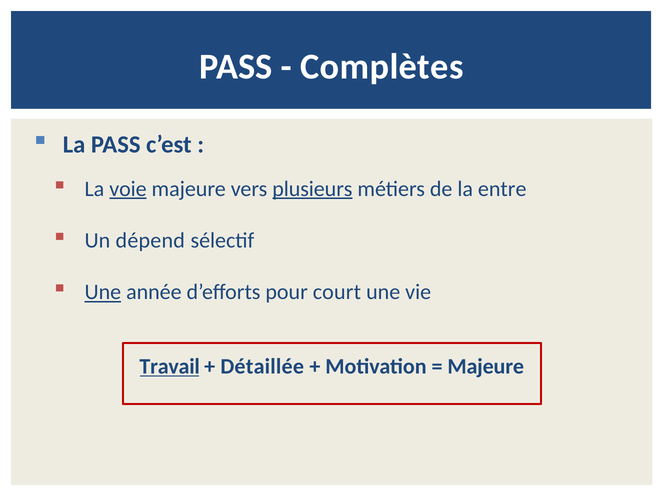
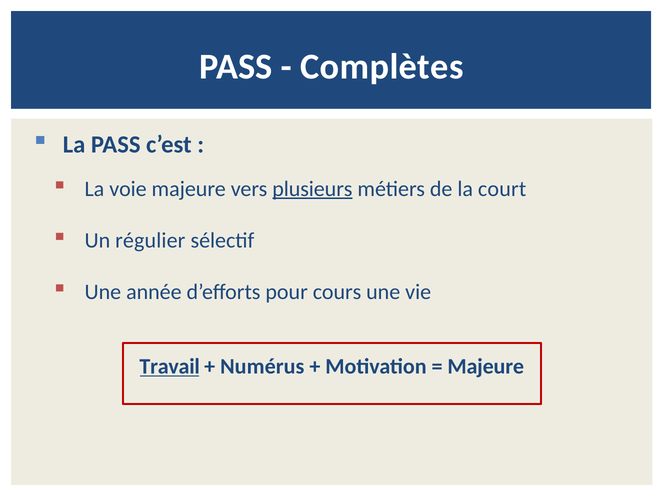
voie underline: present -> none
entre: entre -> court
dépend: dépend -> régulier
Une at (103, 292) underline: present -> none
court: court -> cours
Détaillée: Détaillée -> Numérus
